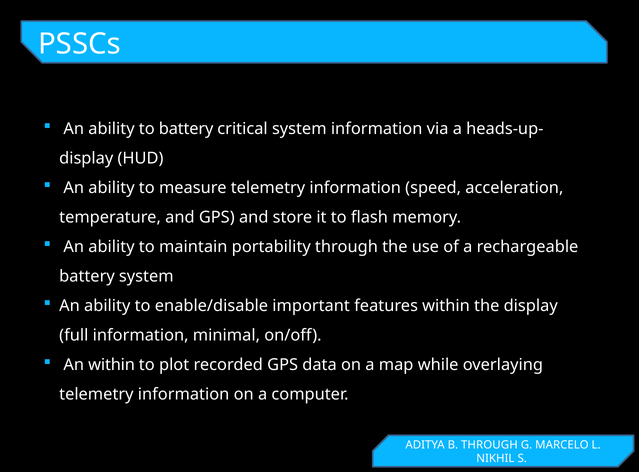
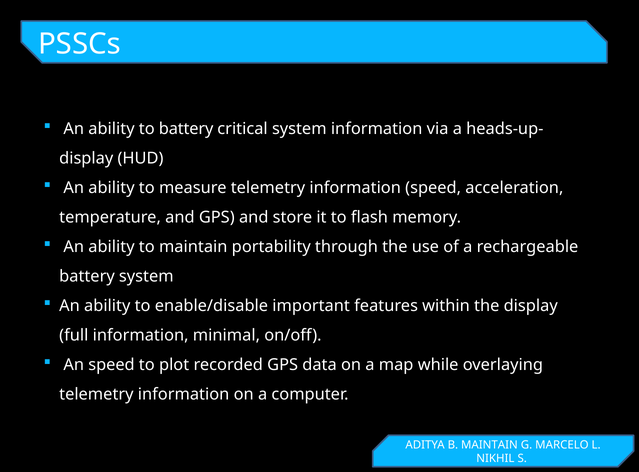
An within: within -> speed
B THROUGH: THROUGH -> MAINTAIN
